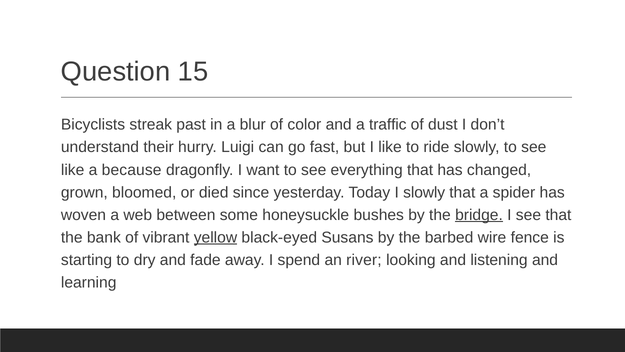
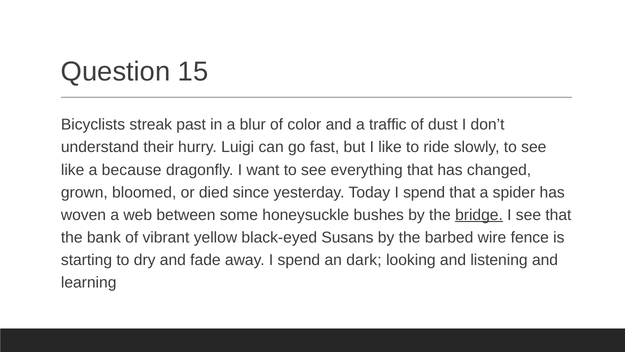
Today I slowly: slowly -> spend
yellow underline: present -> none
river: river -> dark
